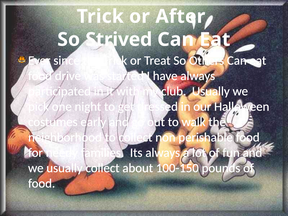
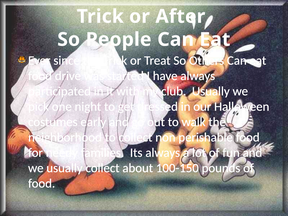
Strived: Strived -> People
